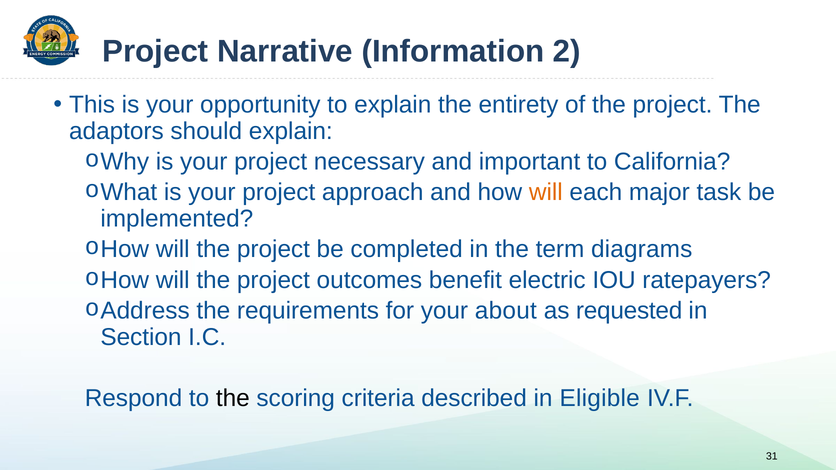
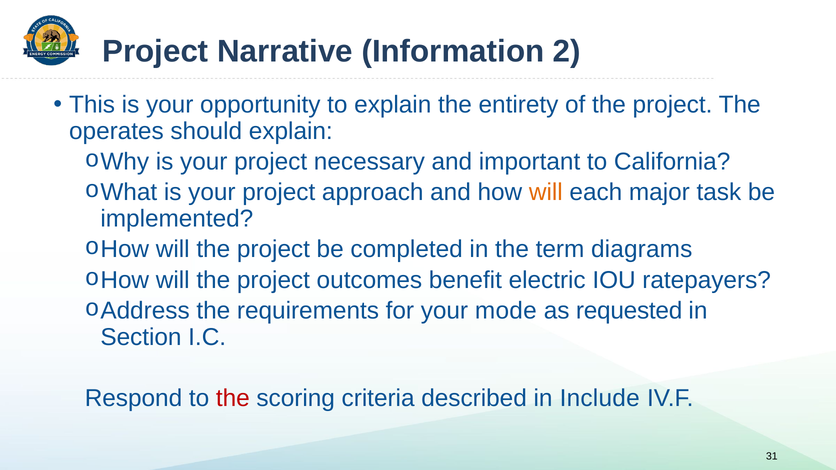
adaptors: adaptors -> operates
about: about -> mode
the at (233, 399) colour: black -> red
Eligible: Eligible -> Include
